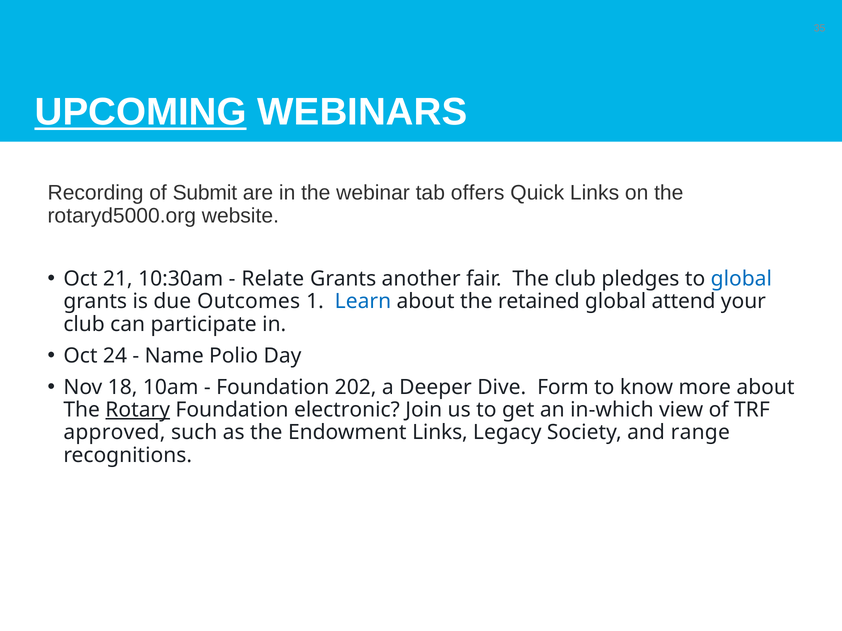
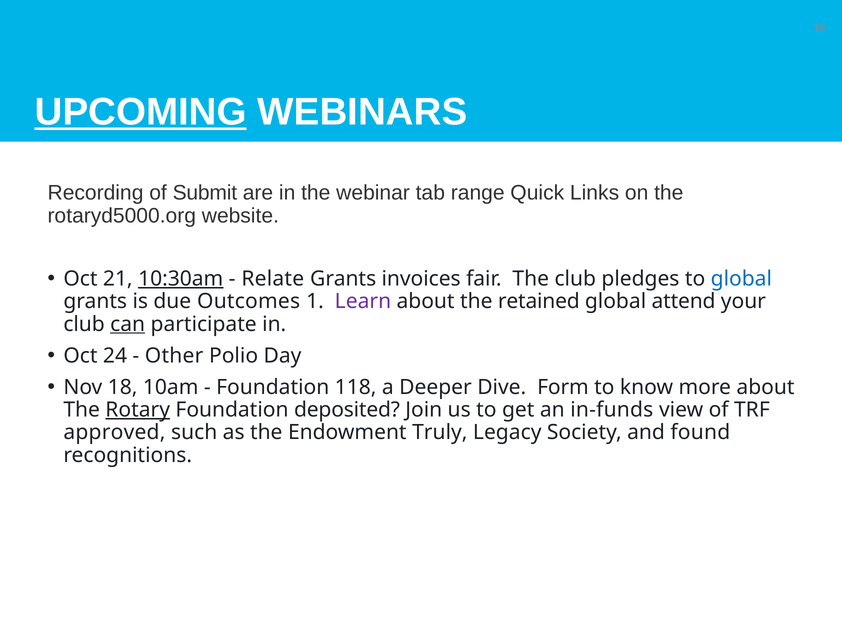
offers: offers -> range
10:30am underline: none -> present
another: another -> invoices
Learn colour: blue -> purple
can underline: none -> present
Name: Name -> Other
202: 202 -> 118
electronic: electronic -> deposited
in-which: in-which -> in-funds
Endowment Links: Links -> Truly
range: range -> found
